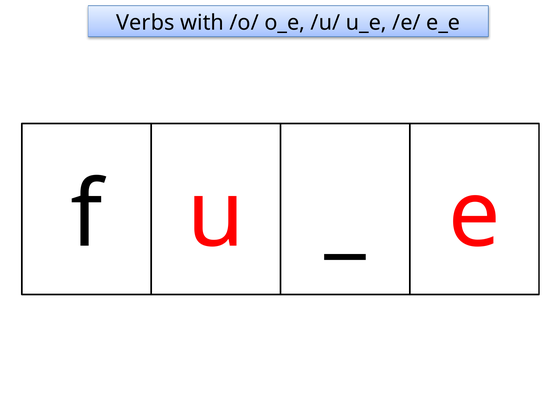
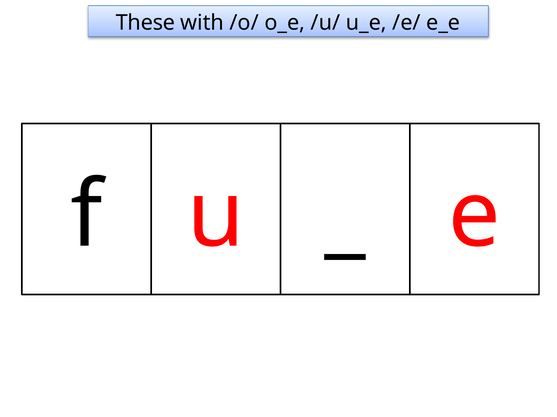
Verbs: Verbs -> These
